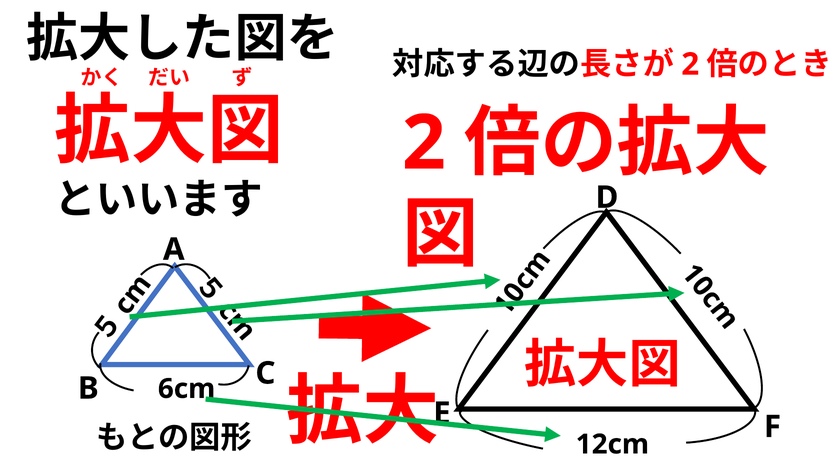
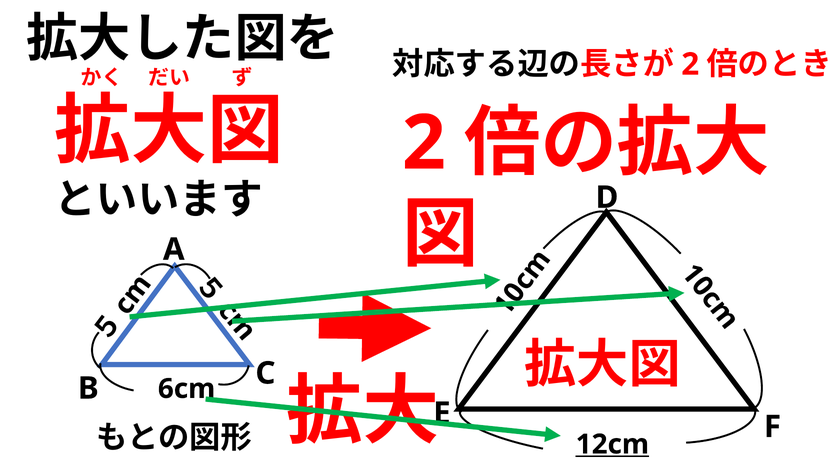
12cm underline: none -> present
